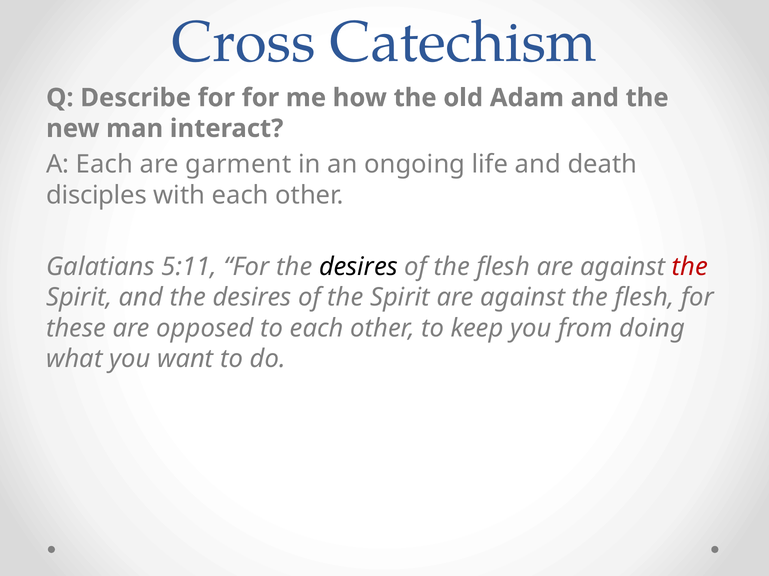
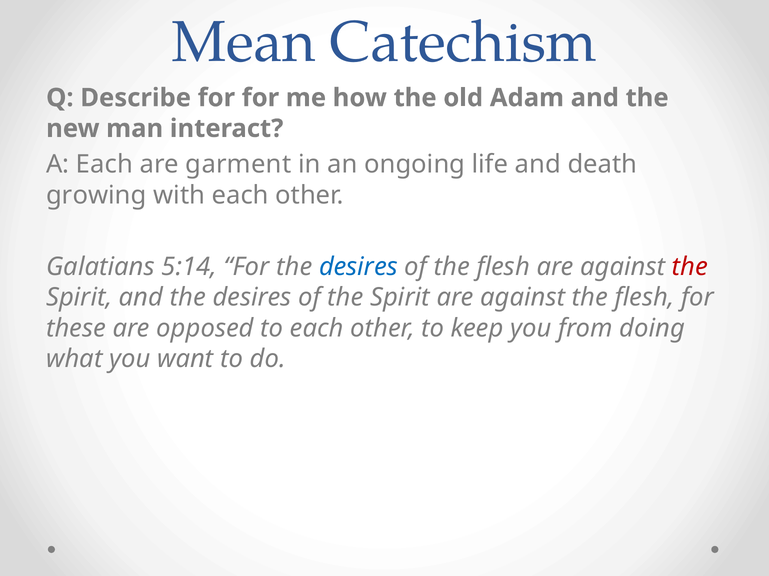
Cross: Cross -> Mean
disciples: disciples -> growing
5:11: 5:11 -> 5:14
desires at (358, 267) colour: black -> blue
